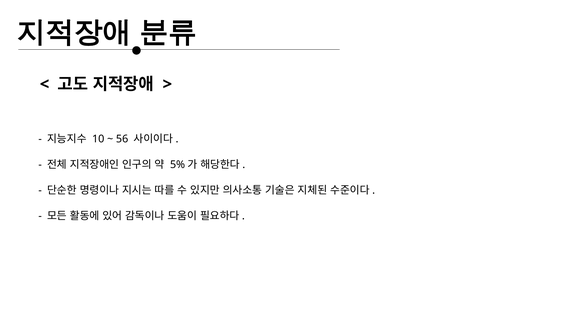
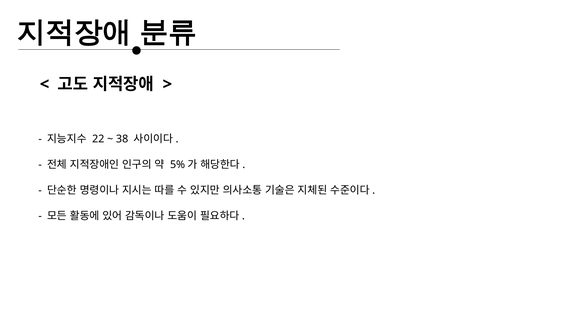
10: 10 -> 22
56: 56 -> 38
